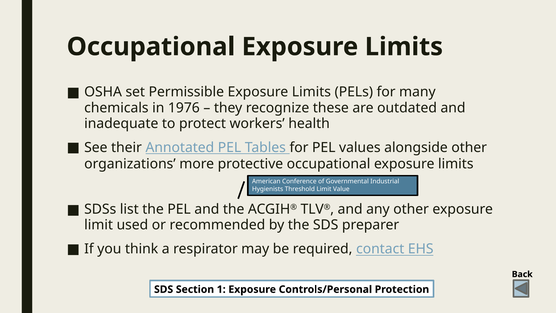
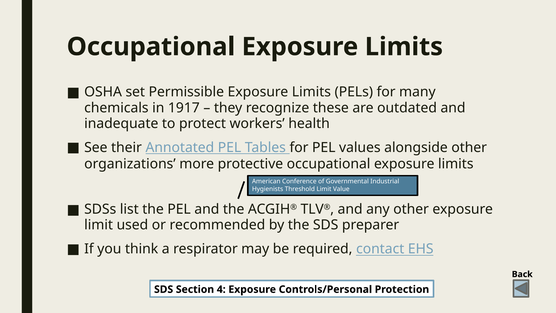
1976: 1976 -> 1917
1: 1 -> 4
